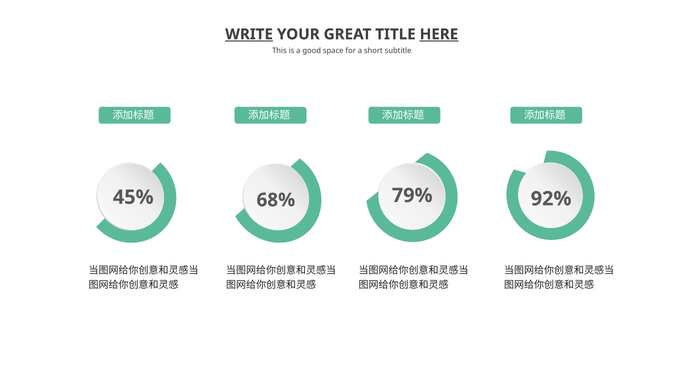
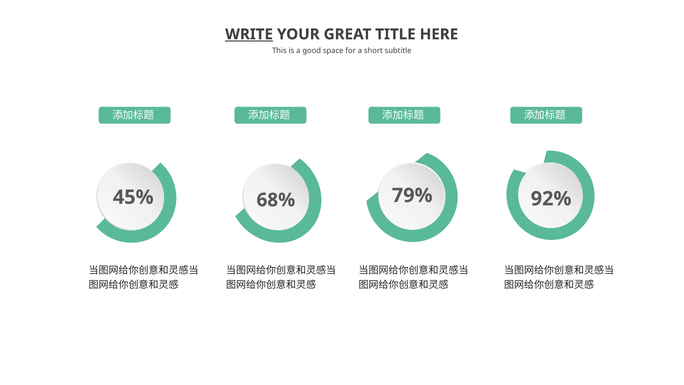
HERE underline: present -> none
